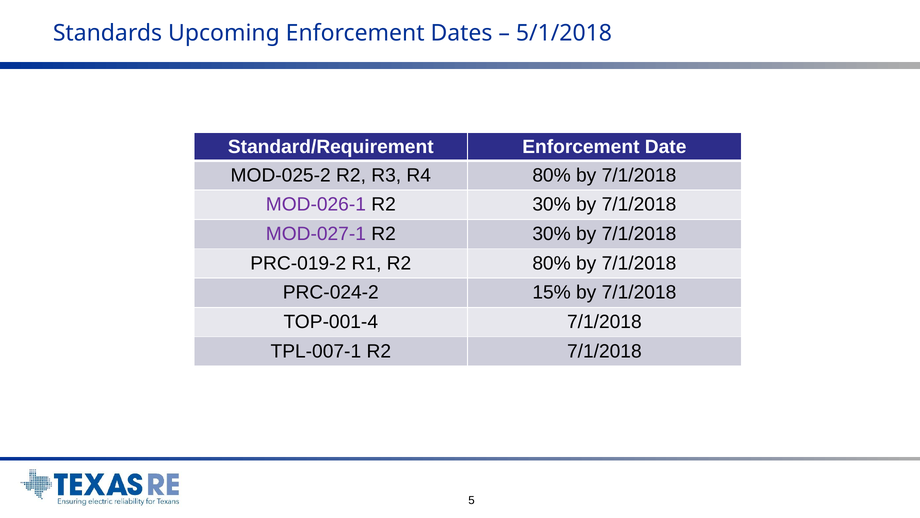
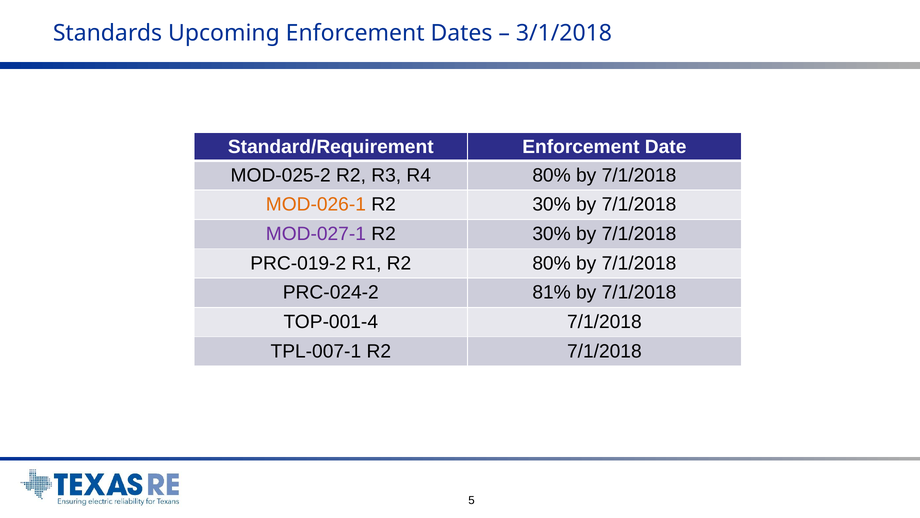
5/1/2018: 5/1/2018 -> 3/1/2018
MOD-026-1 colour: purple -> orange
15%: 15% -> 81%
